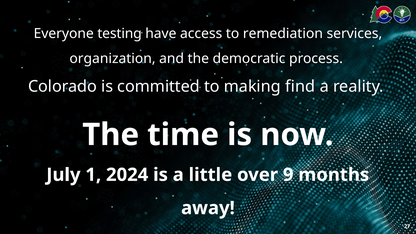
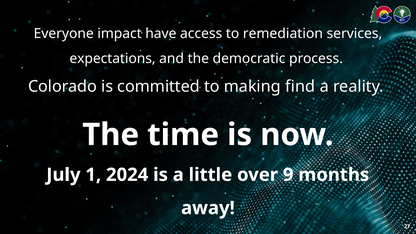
testing: testing -> impact
organization: organization -> expectations
